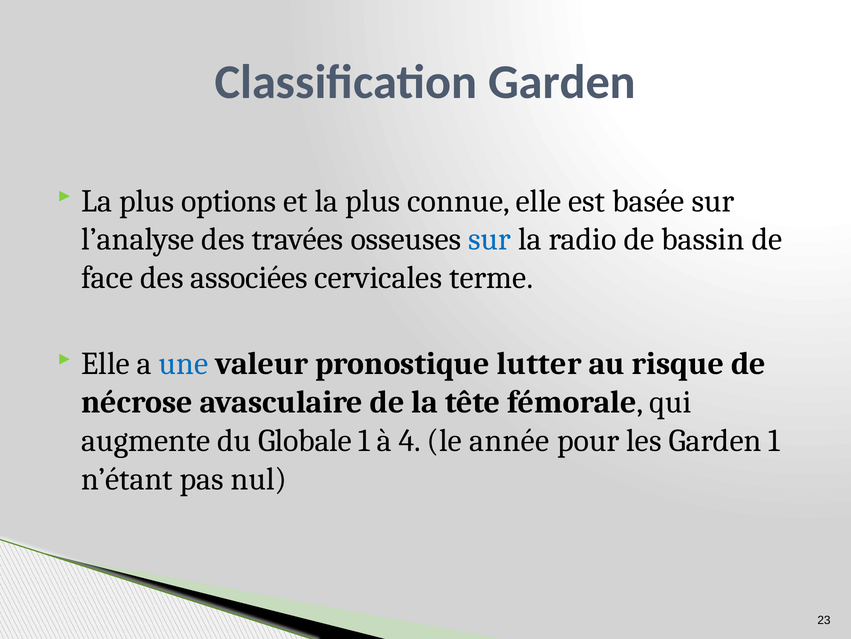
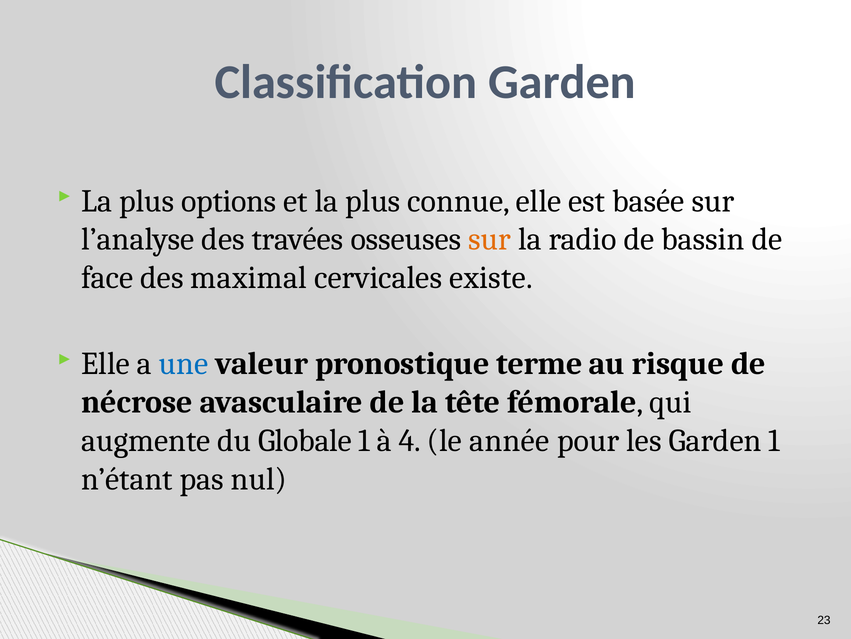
sur at (490, 239) colour: blue -> orange
associées: associées -> maximal
terme: terme -> existe
lutter: lutter -> terme
